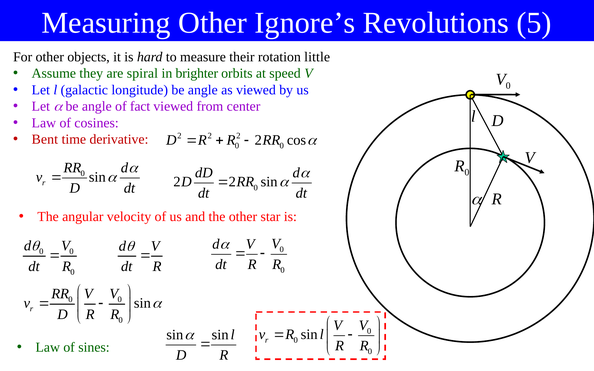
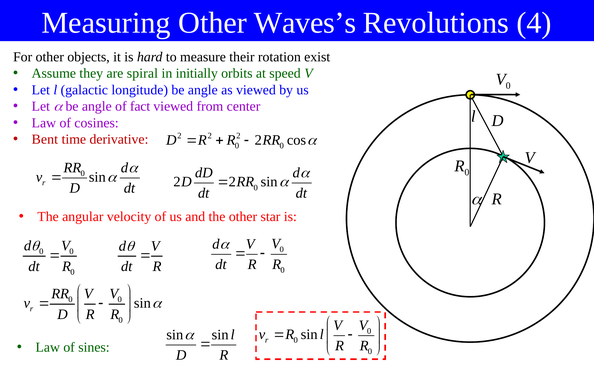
Ignore’s: Ignore’s -> Waves’s
5: 5 -> 4
little: little -> exist
brighter: brighter -> initially
